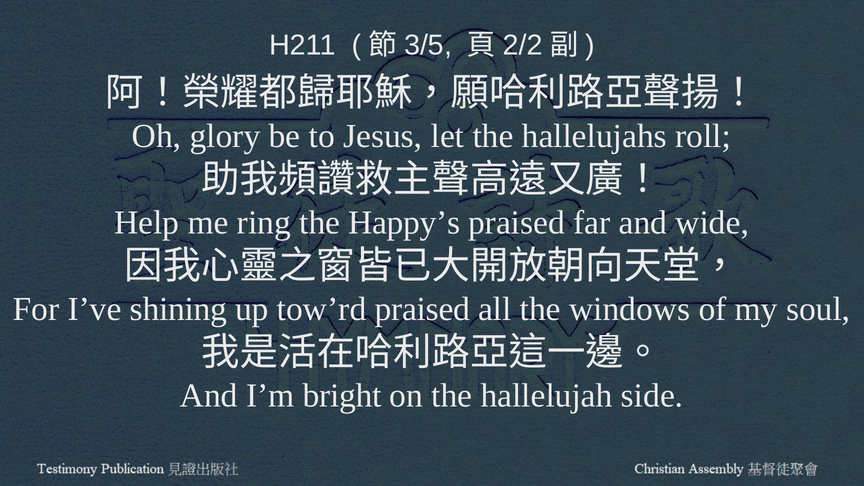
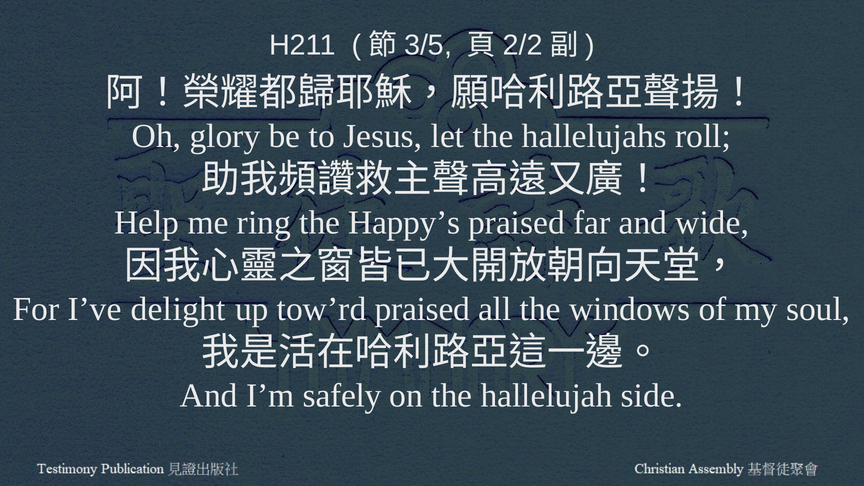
shining: shining -> delight
bright: bright -> safely
